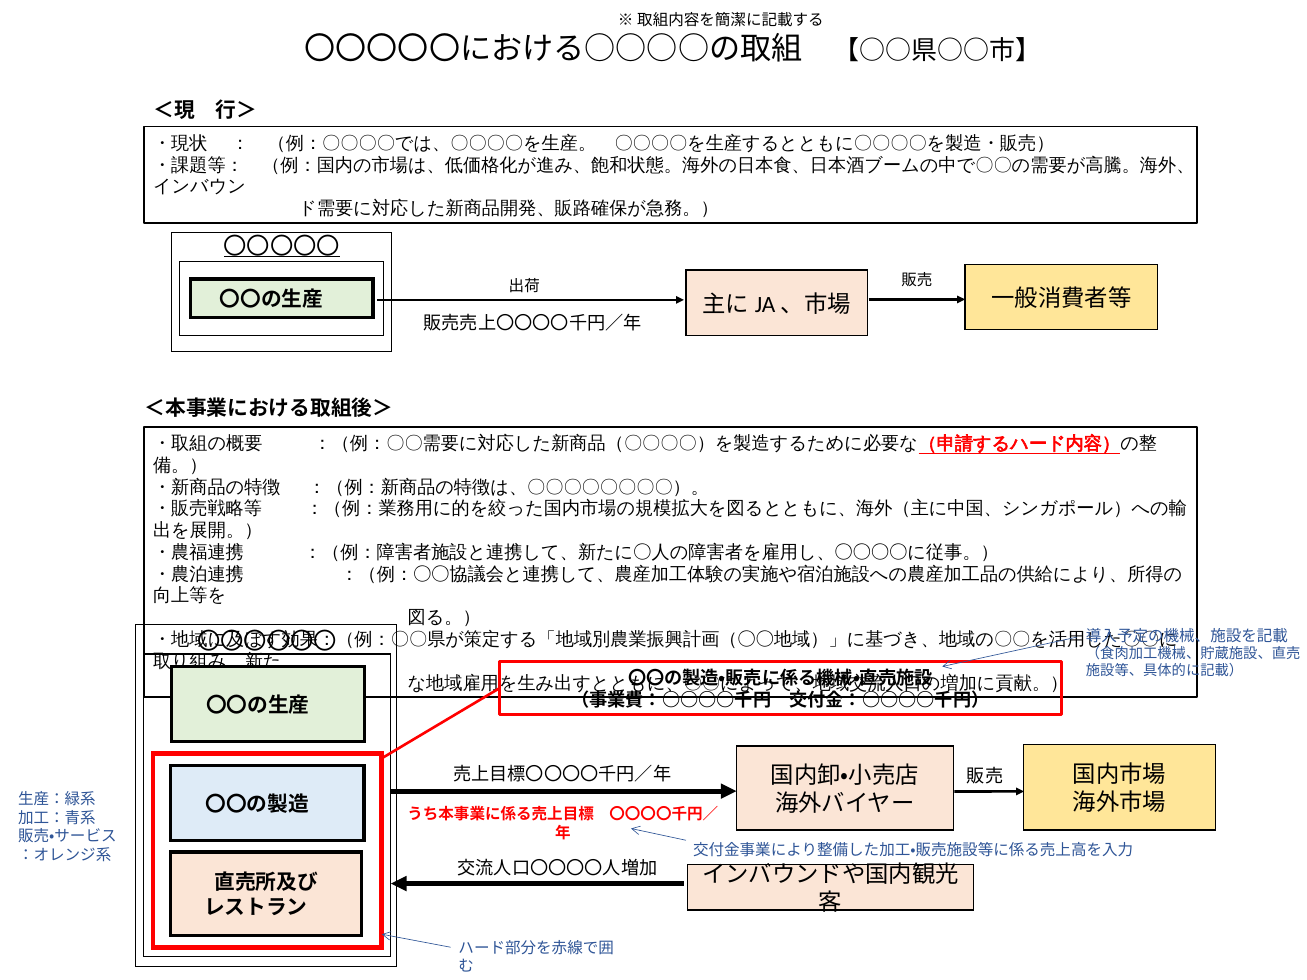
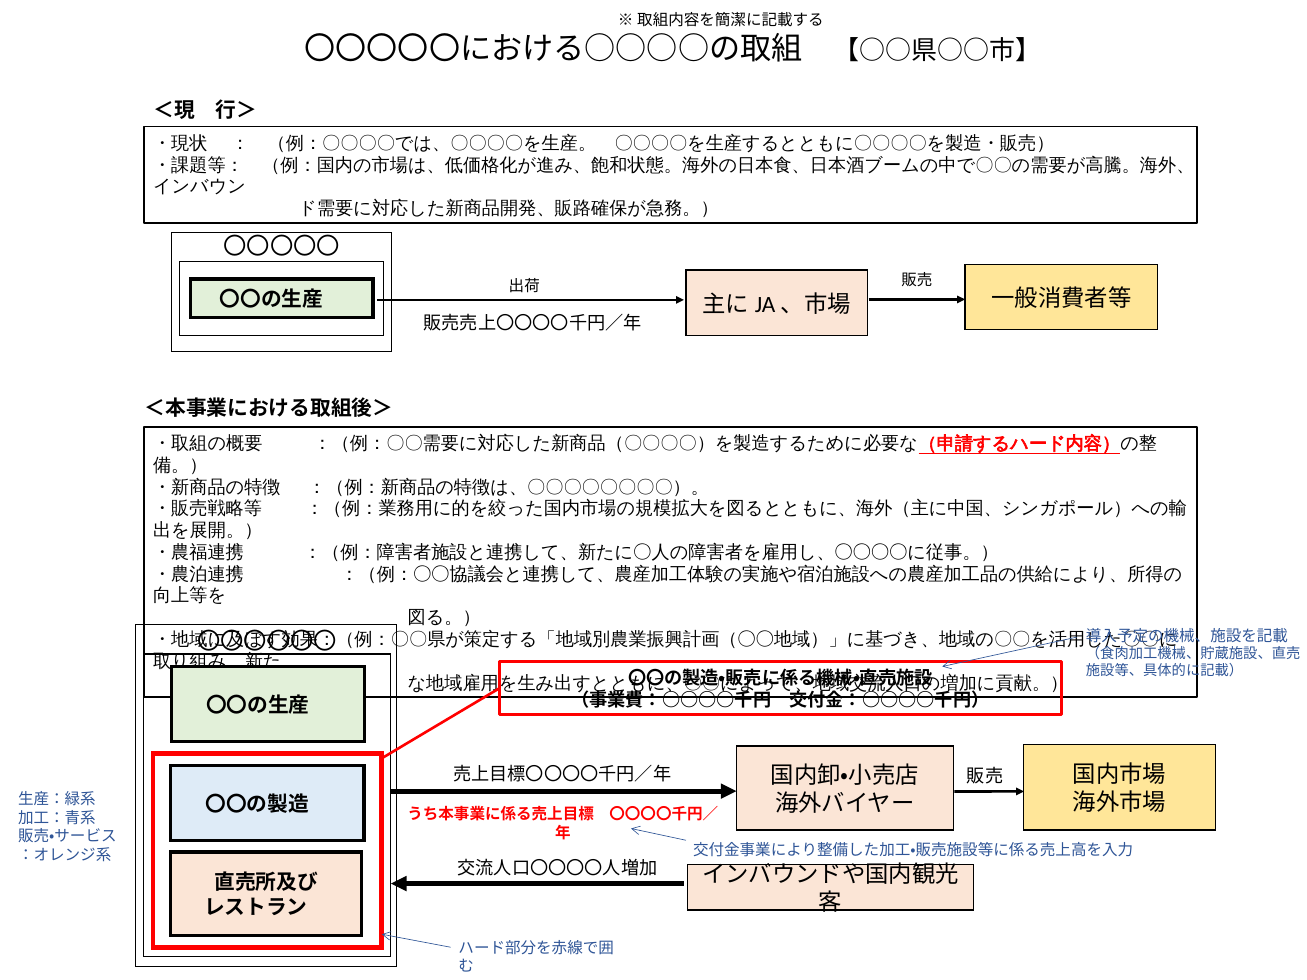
〇〇〇〇〇 underline: present -> none
